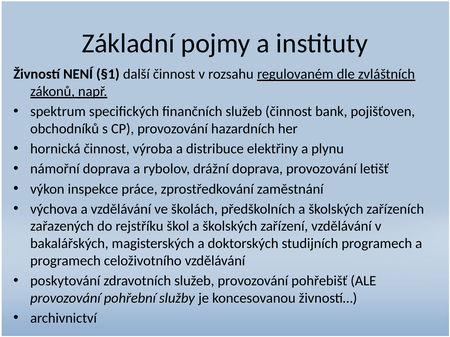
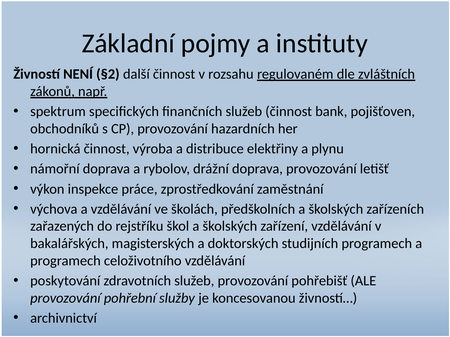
§1: §1 -> §2
